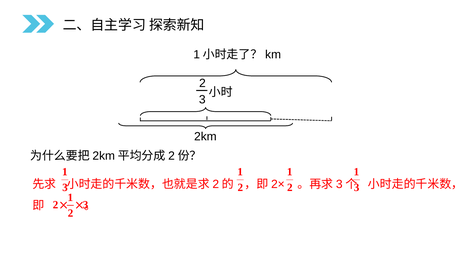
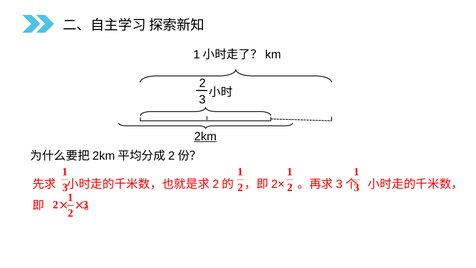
2km underline: none -> present
